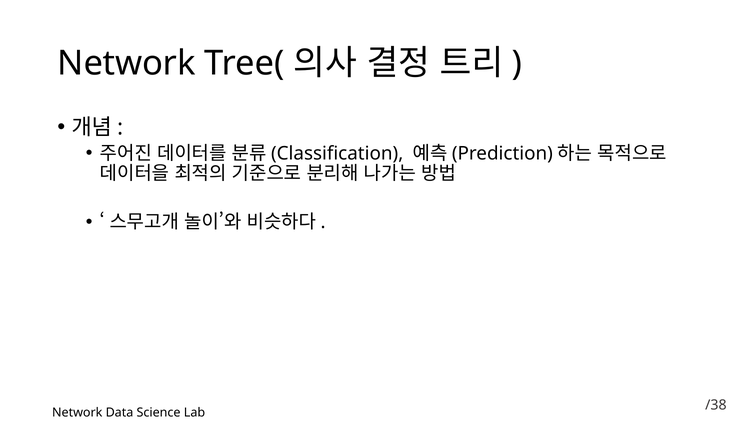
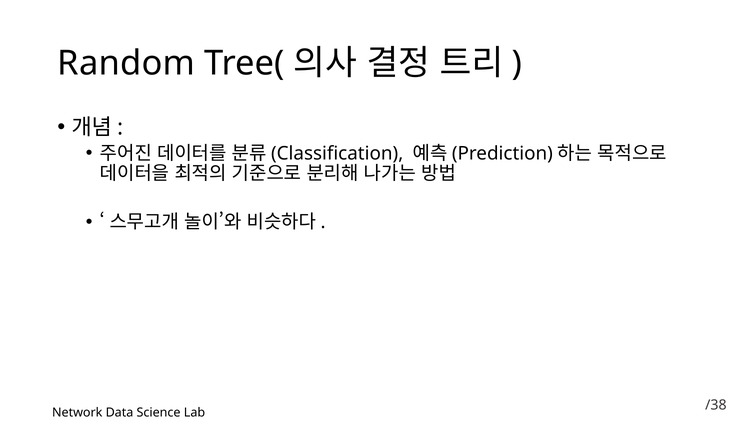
Network at (127, 63): Network -> Random
